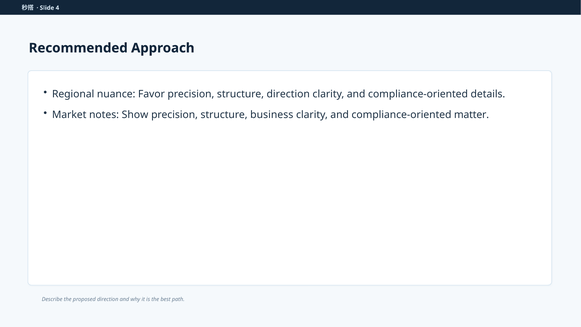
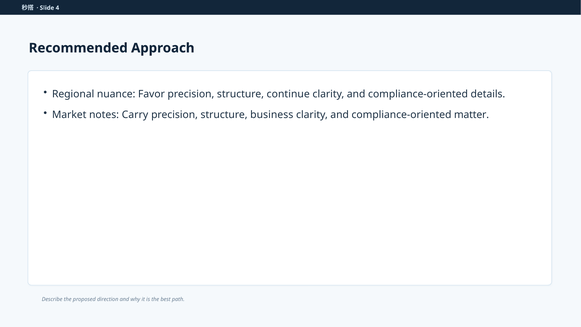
structure direction: direction -> continue
Show: Show -> Carry
